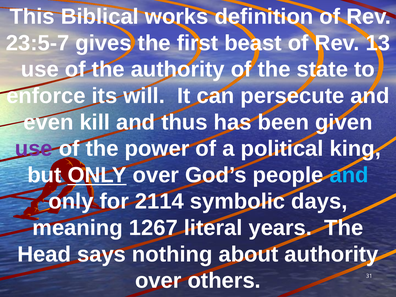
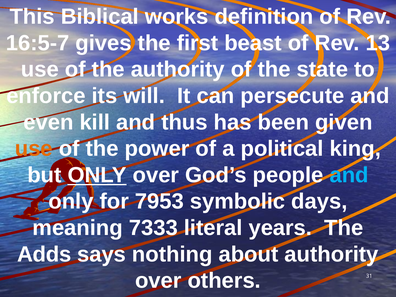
23:5-7: 23:5-7 -> 16:5-7
use at (34, 149) colour: purple -> orange
2114: 2114 -> 7953
1267: 1267 -> 7333
Head: Head -> Adds
